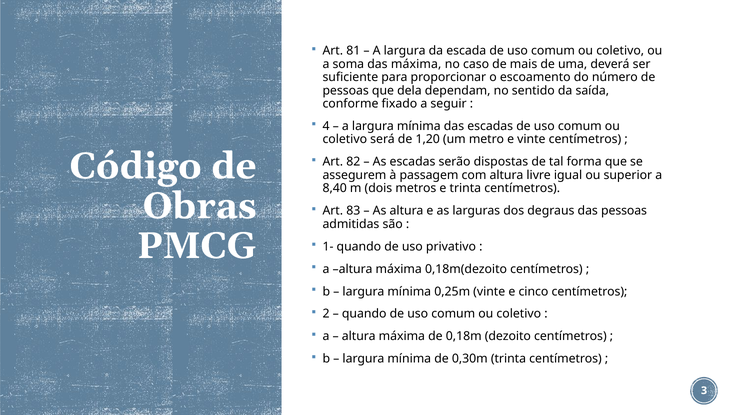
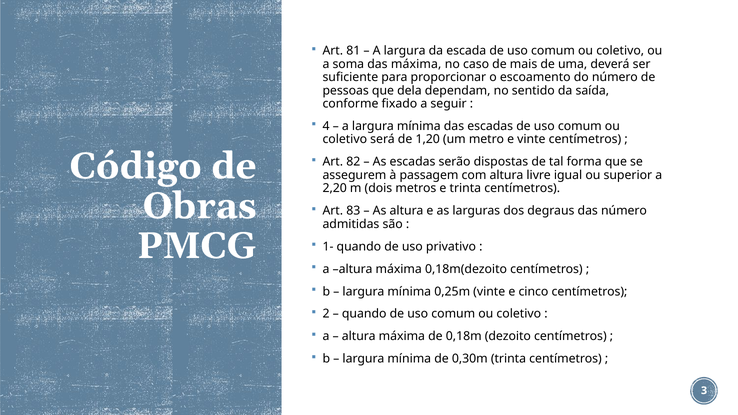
8,40: 8,40 -> 2,20
das pessoas: pessoas -> número
